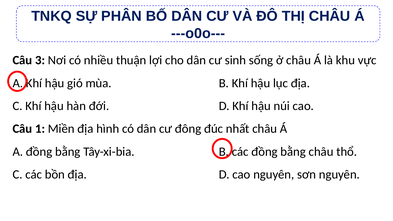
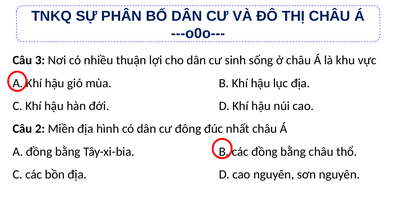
1: 1 -> 2
